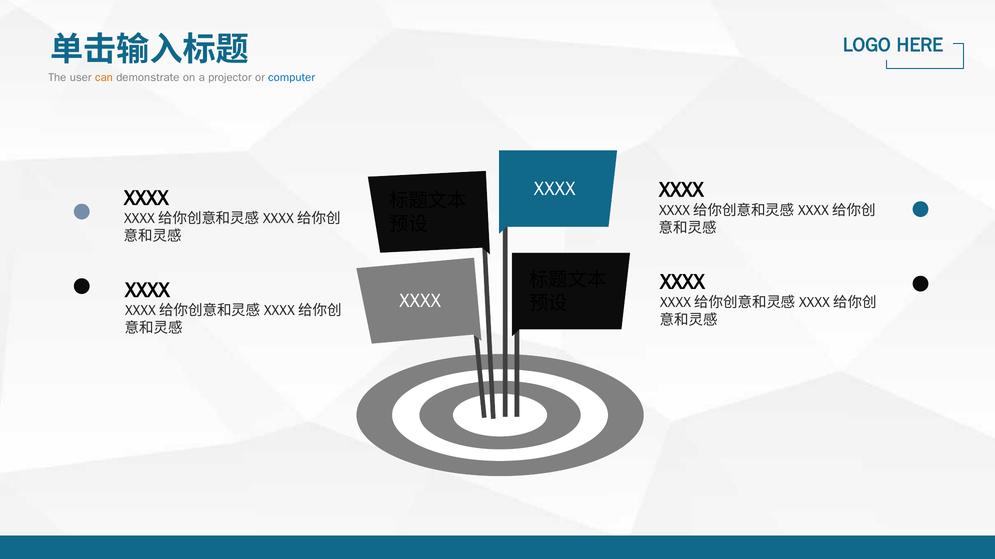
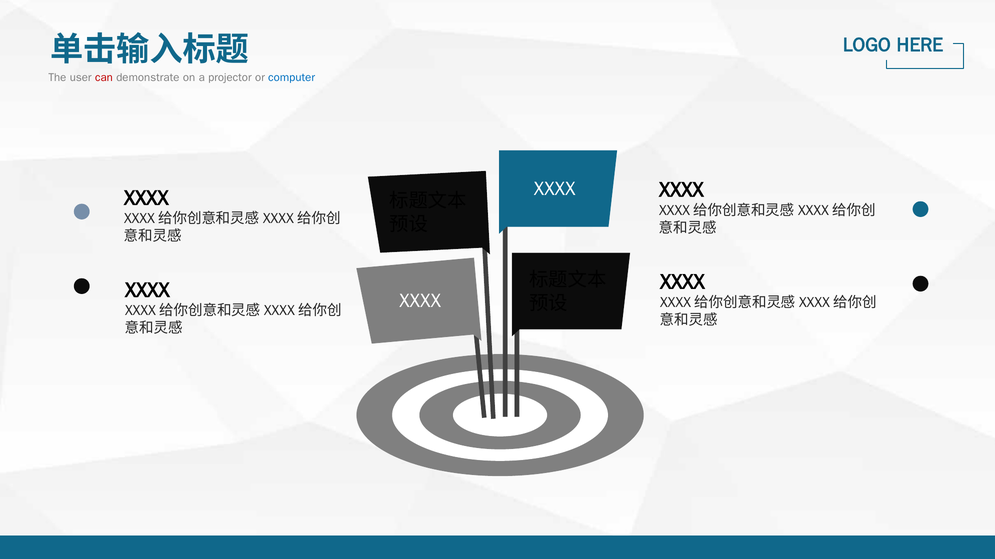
can colour: orange -> red
